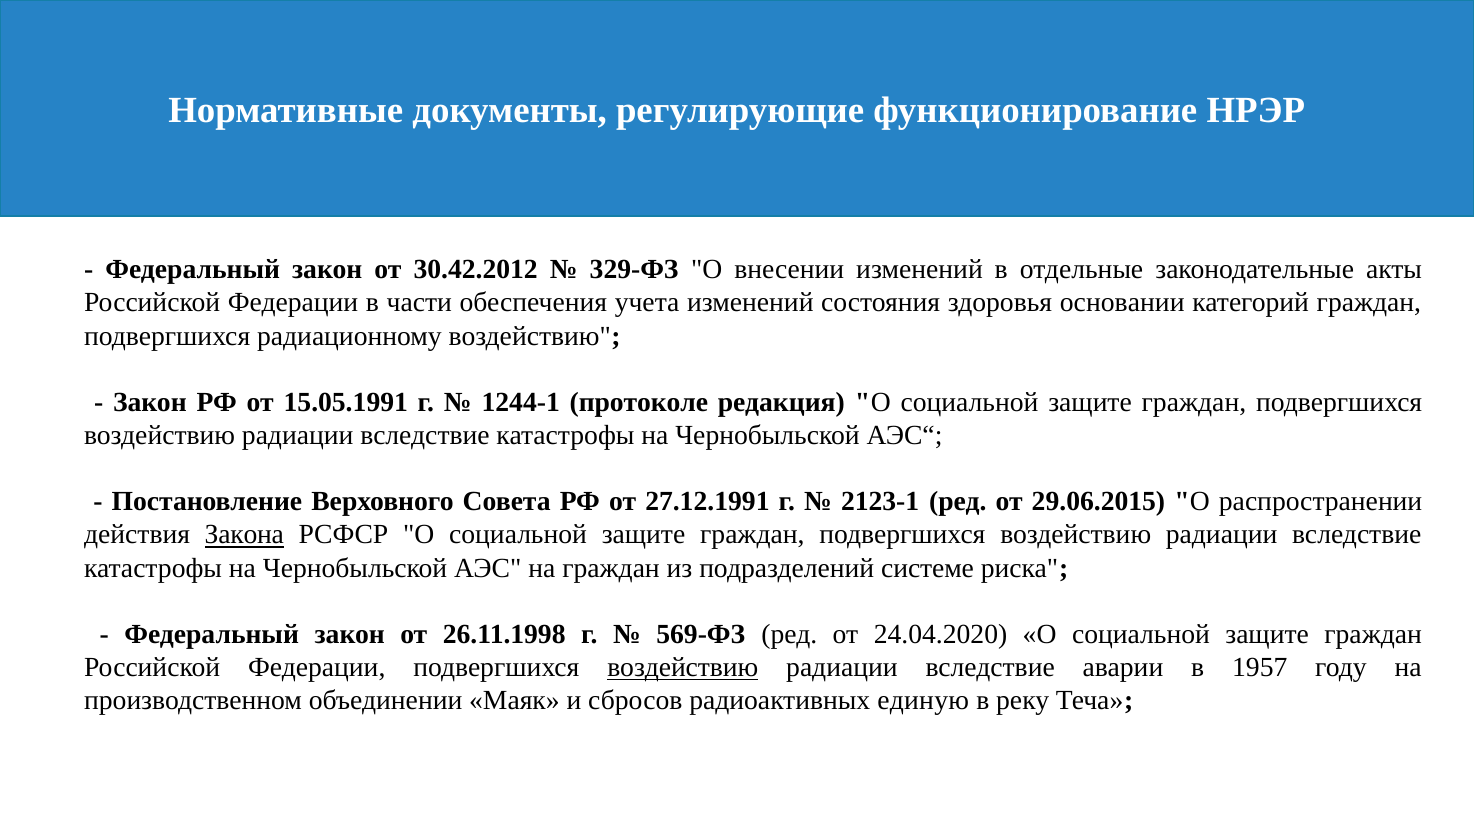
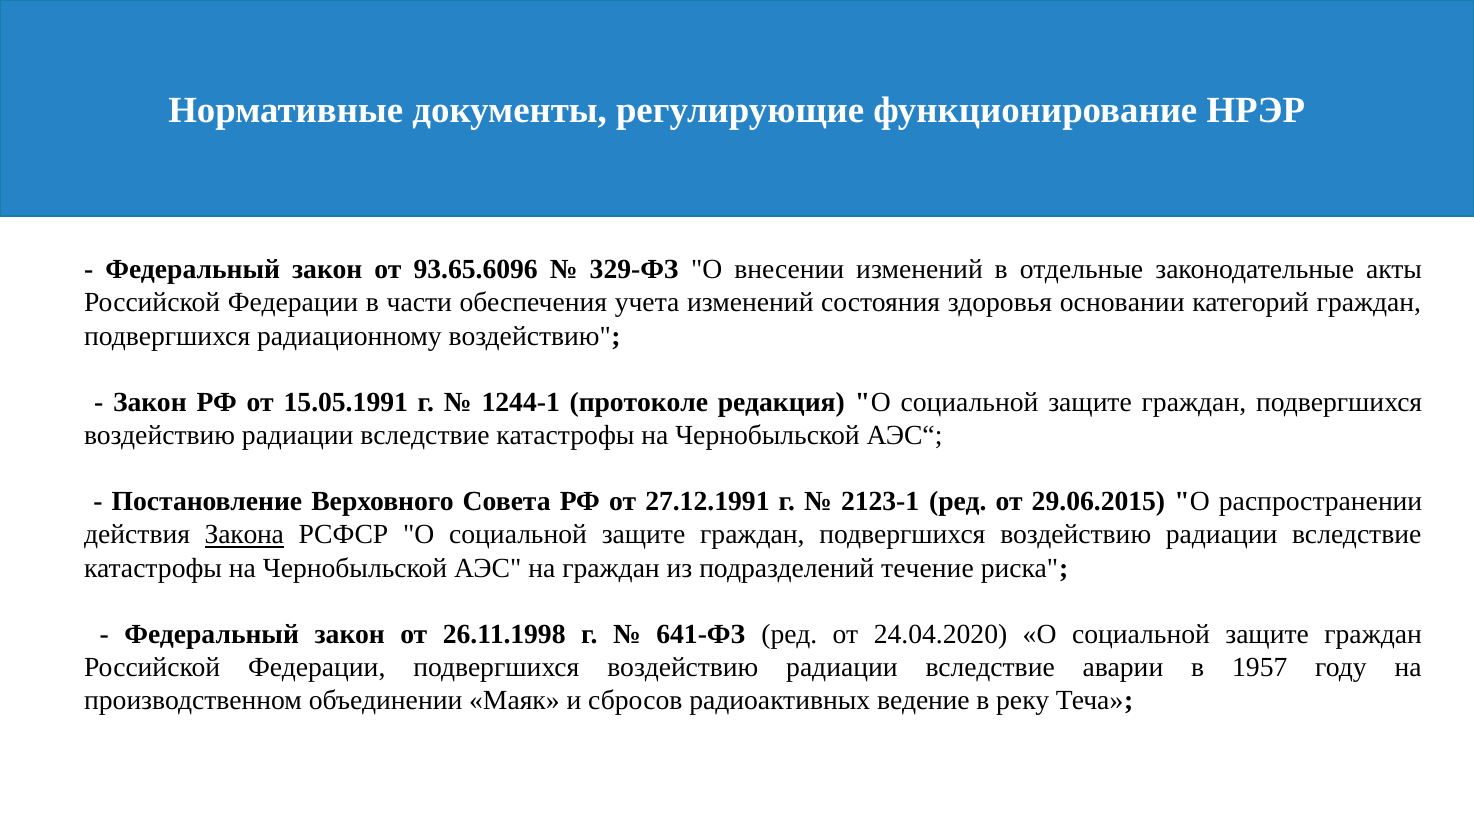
30.42.2012: 30.42.2012 -> 93.65.6096
системе: системе -> течение
569-ФЗ: 569-ФЗ -> 641-ФЗ
воздействию at (683, 668) underline: present -> none
единую: единую -> ведение
